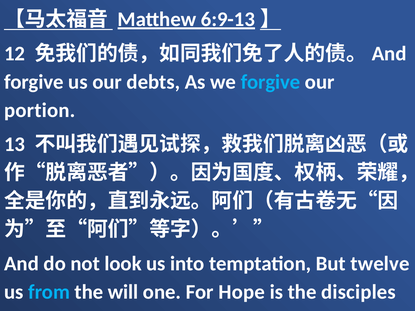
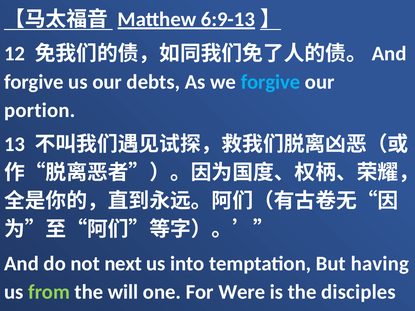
look: look -> next
twelve: twelve -> having
from colour: light blue -> light green
Hope: Hope -> Were
